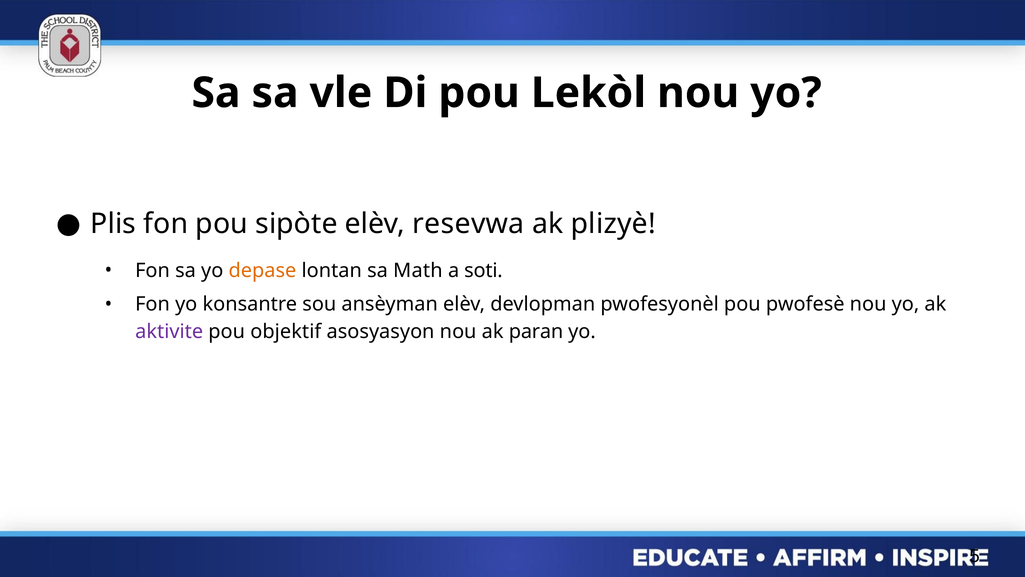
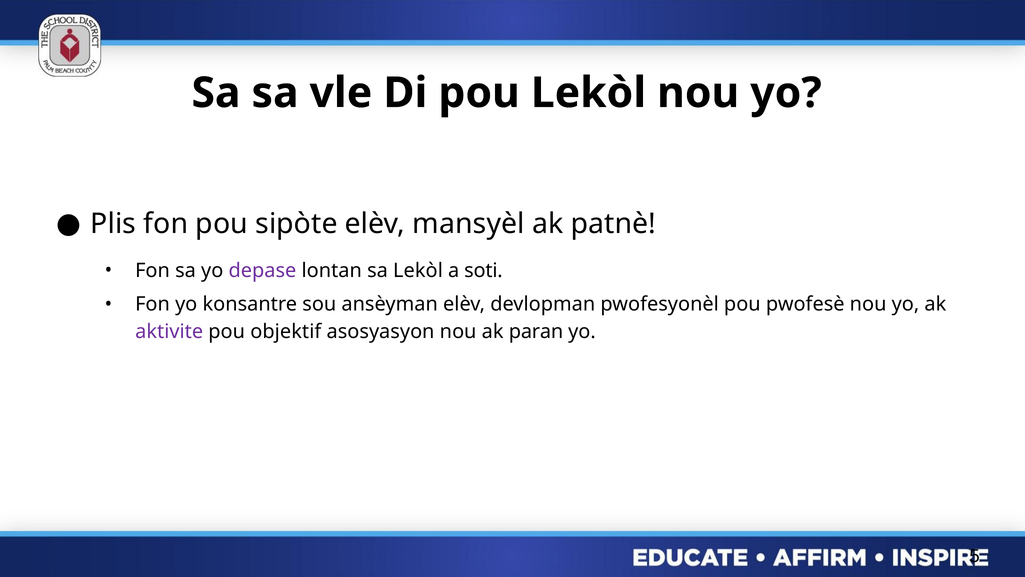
resevwa: resevwa -> mansyèl
plizyè: plizyè -> patnè
depase colour: orange -> purple
sa Math: Math -> Lekòl
